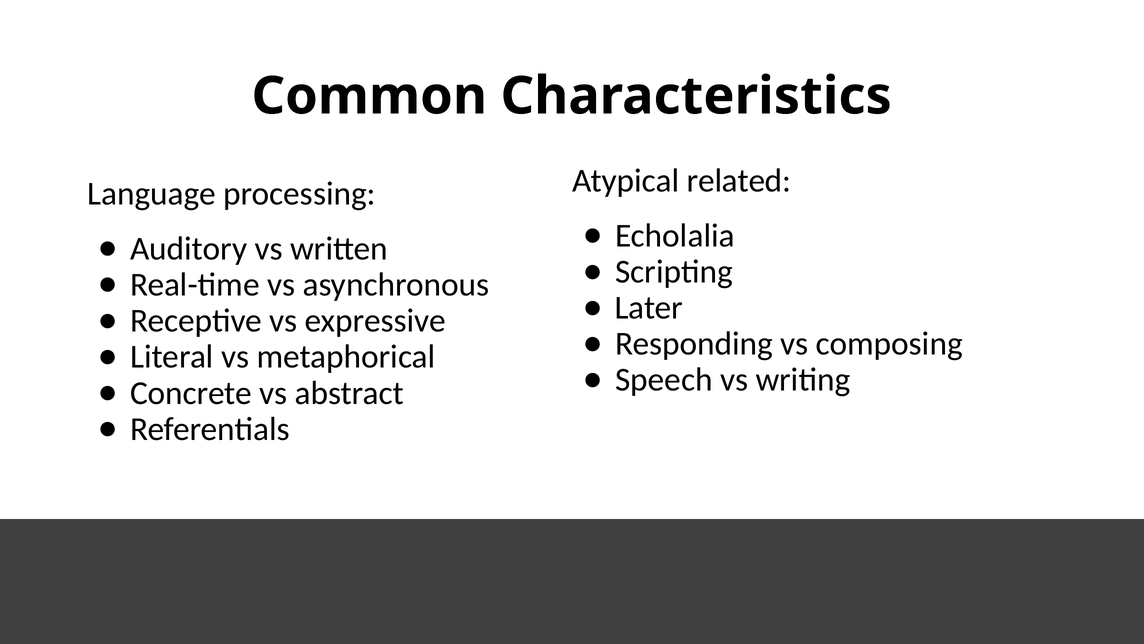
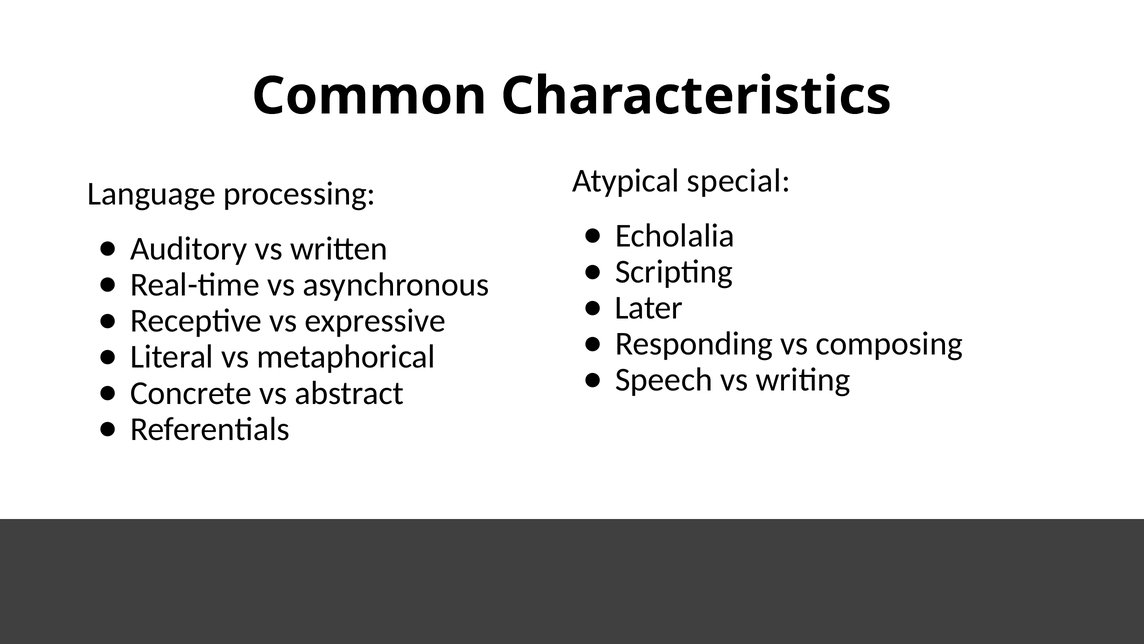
related: related -> special
